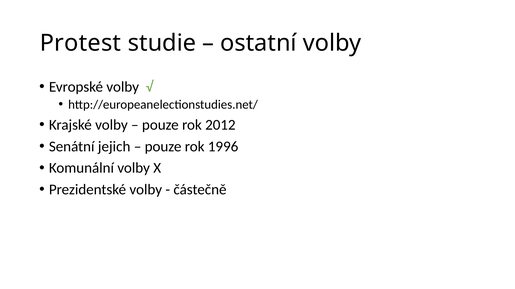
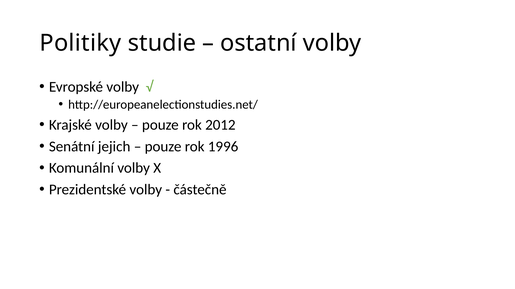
Protest: Protest -> Politiky
